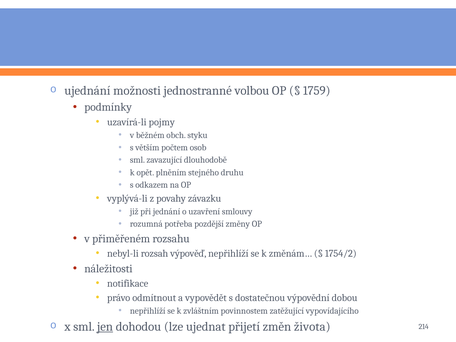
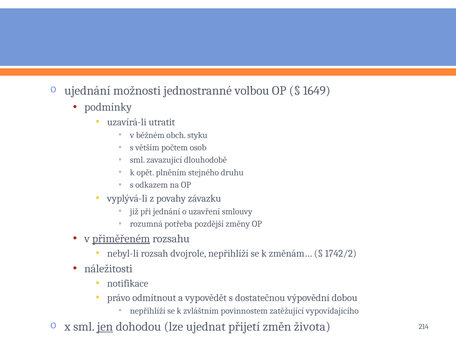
1759: 1759 -> 1649
pojmy: pojmy -> utratit
přiměřeném underline: none -> present
výpověď: výpověď -> dvojrole
1754/2: 1754/2 -> 1742/2
